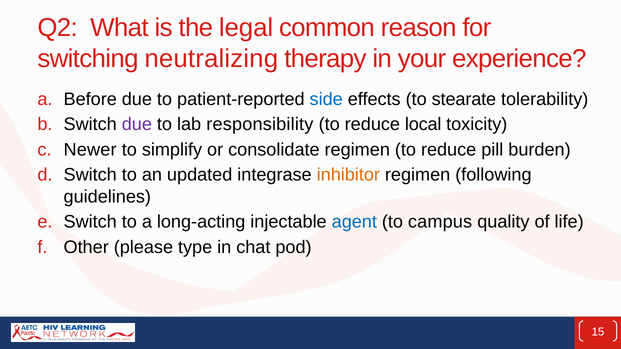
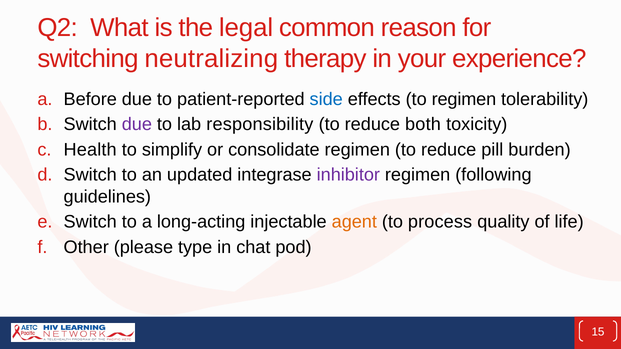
to stearate: stearate -> regimen
local: local -> both
Newer: Newer -> Health
inhibitor colour: orange -> purple
agent colour: blue -> orange
campus: campus -> process
